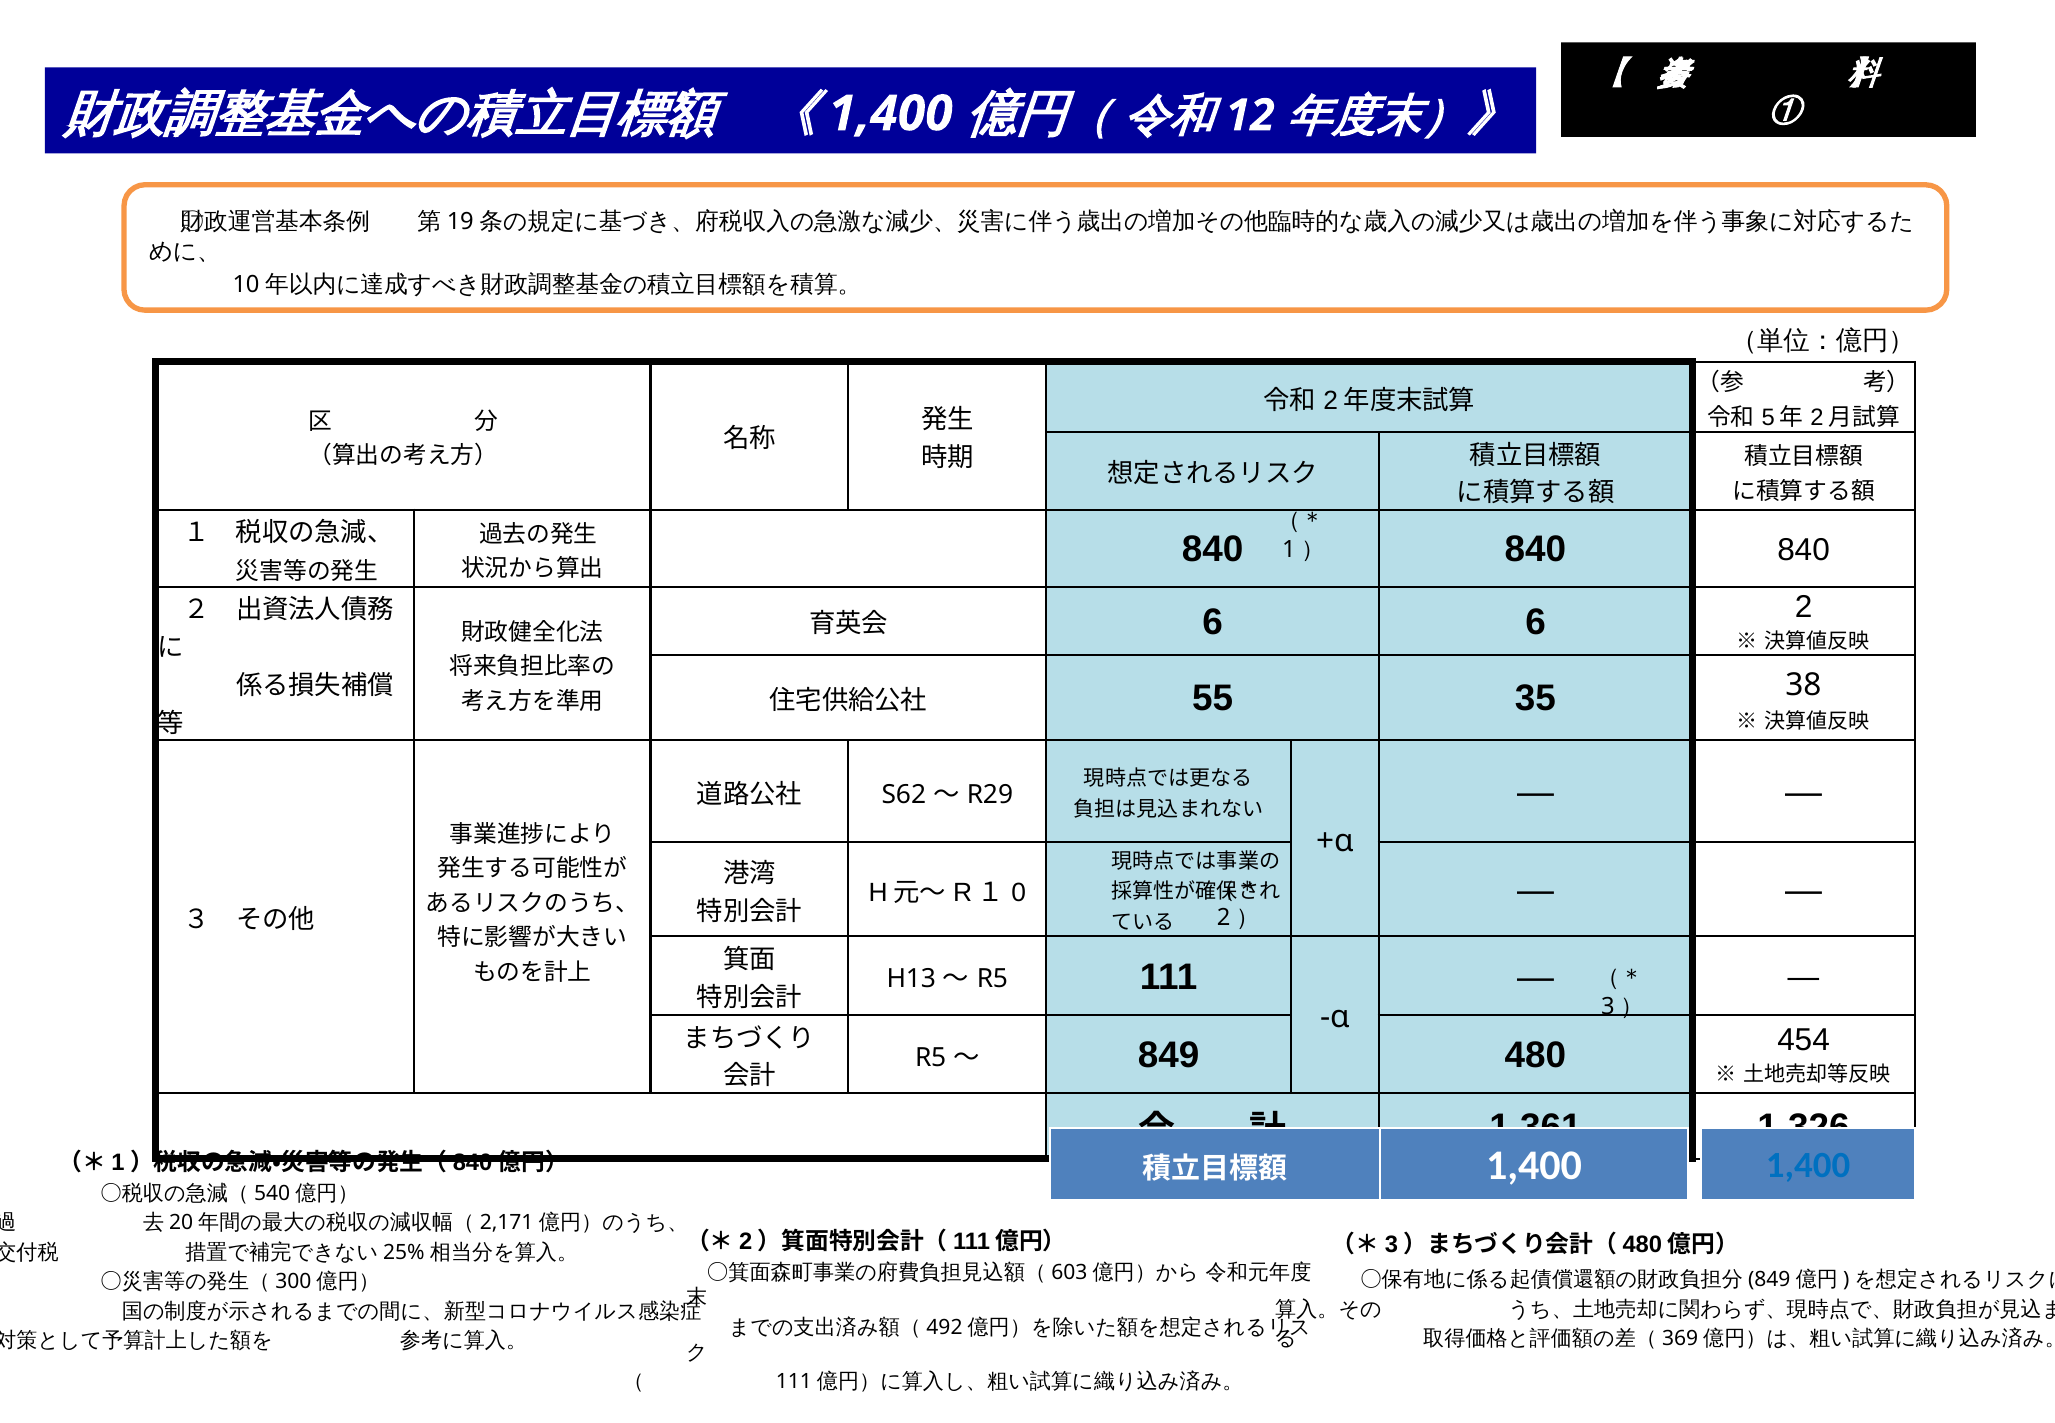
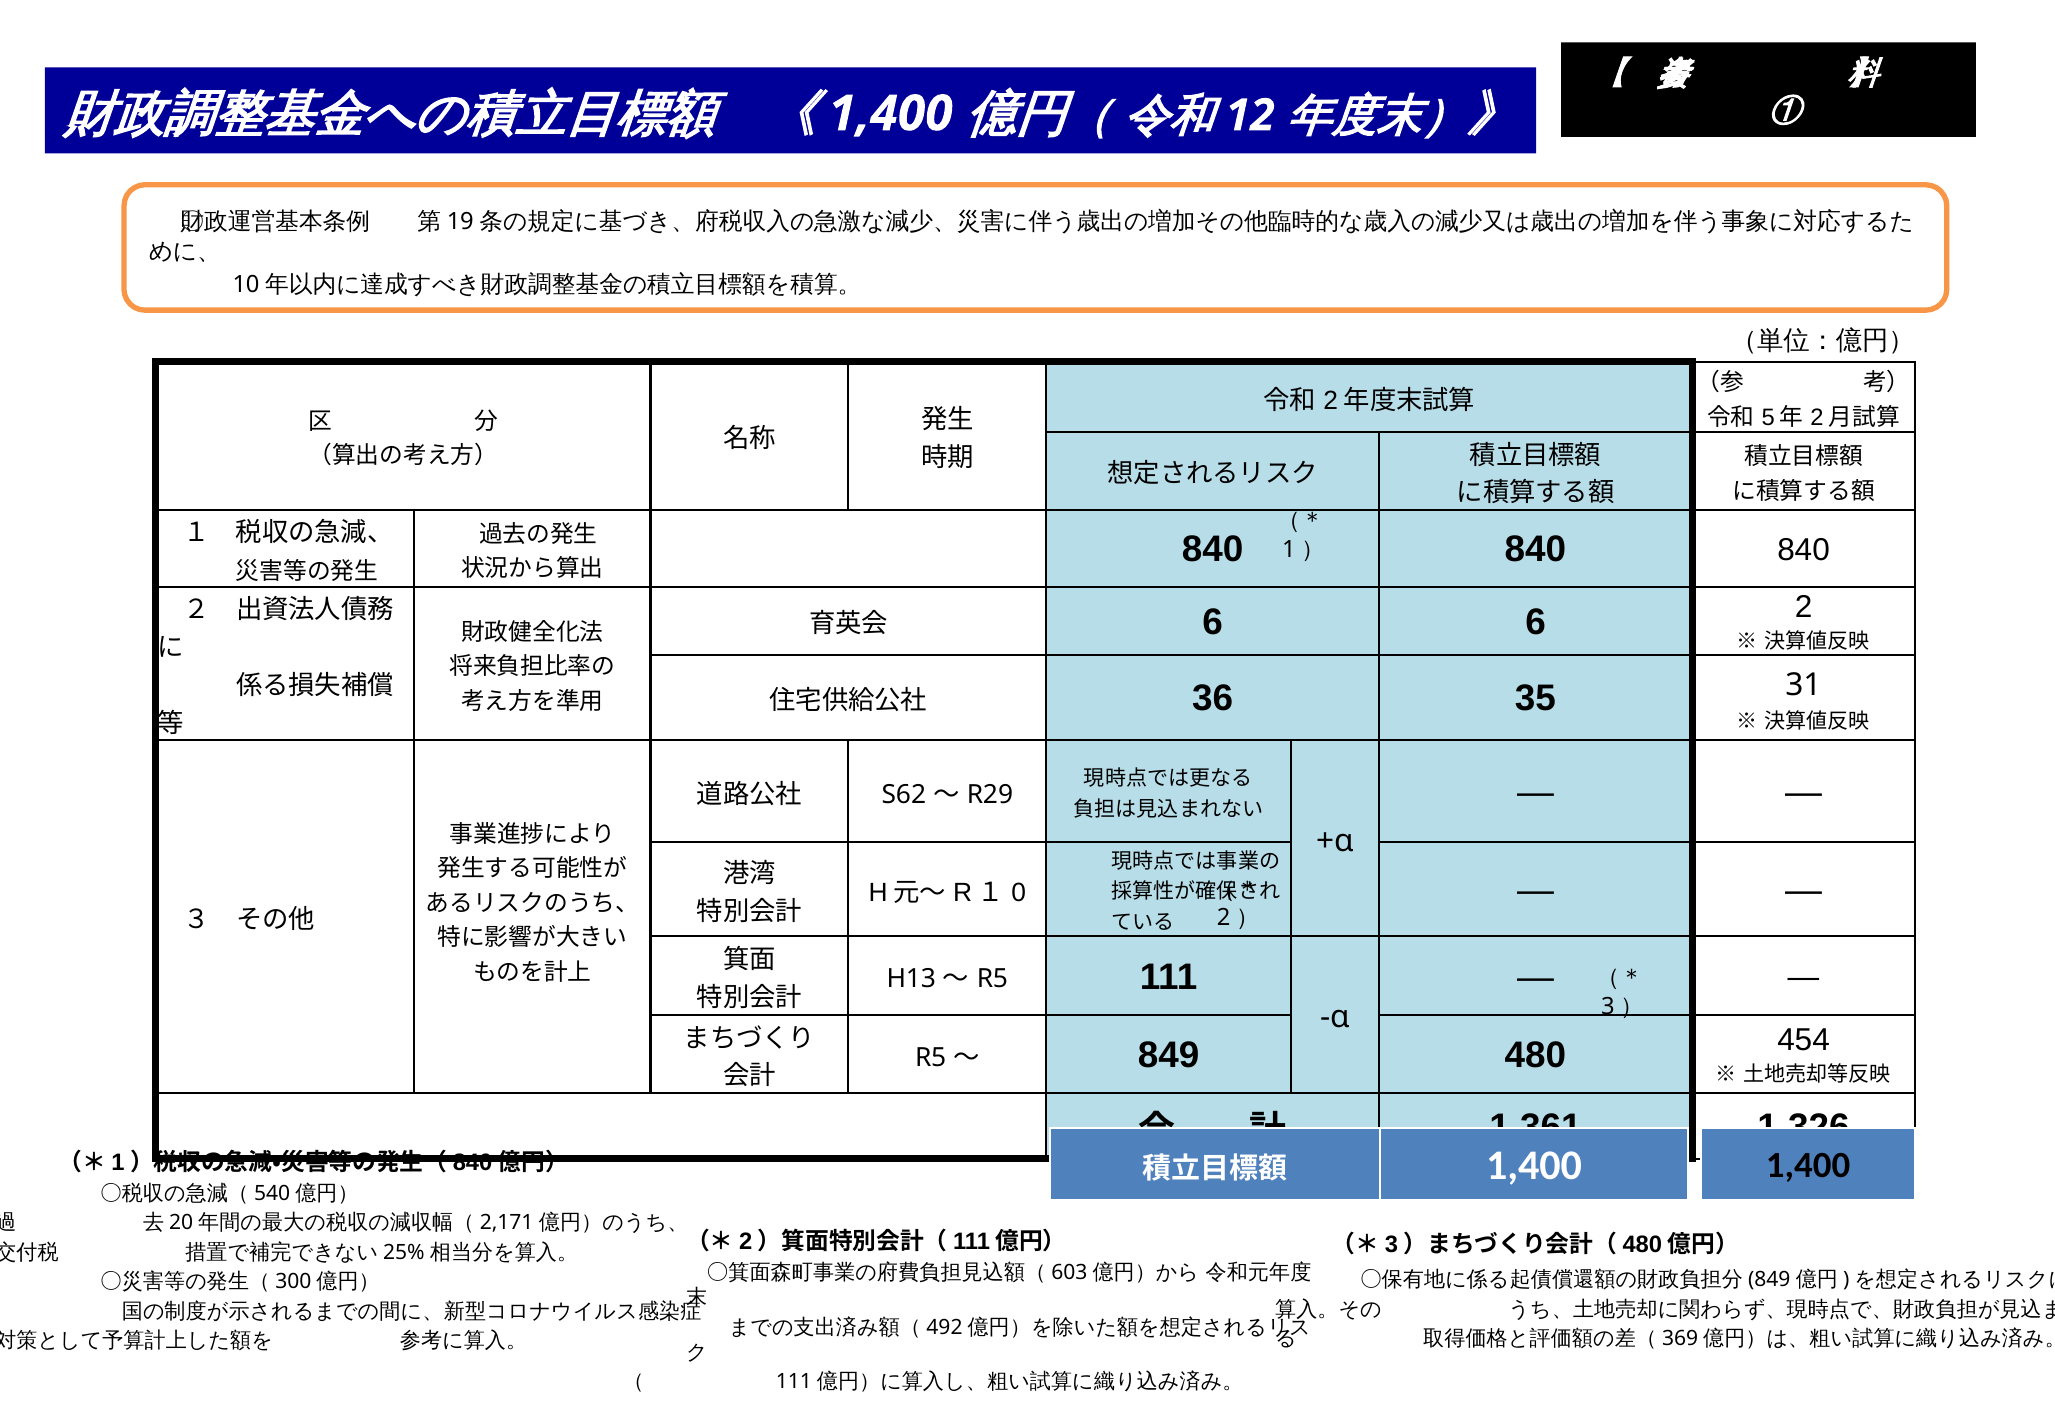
55: 55 -> 36
38: 38 -> 31
1,400 at (1808, 1166) colour: blue -> black
